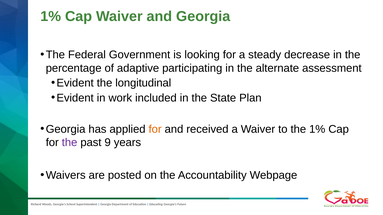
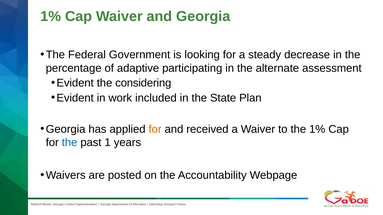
longitudinal: longitudinal -> considering
the at (70, 143) colour: purple -> blue
9: 9 -> 1
